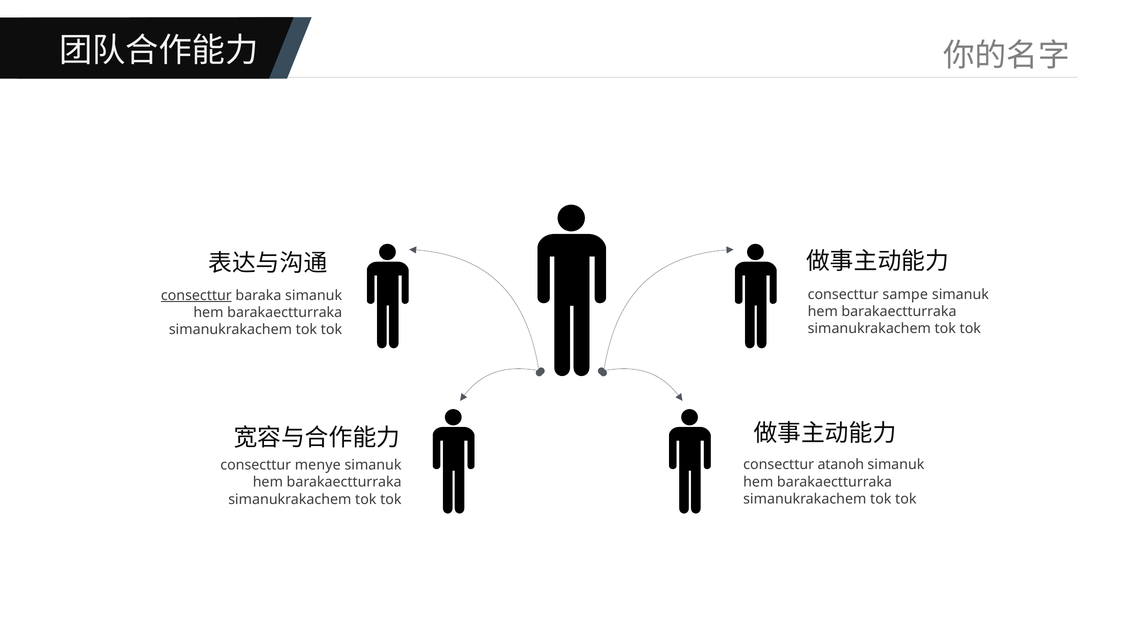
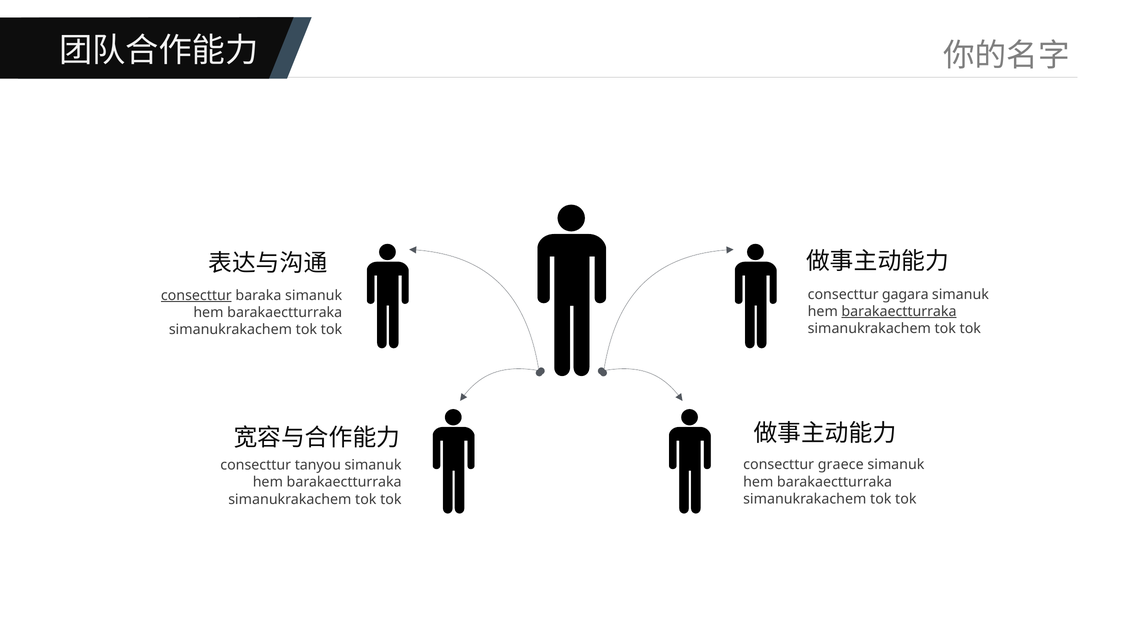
sampe: sampe -> gagara
barakaectturraka at (899, 311) underline: none -> present
atanoh: atanoh -> graece
menye: menye -> tanyou
